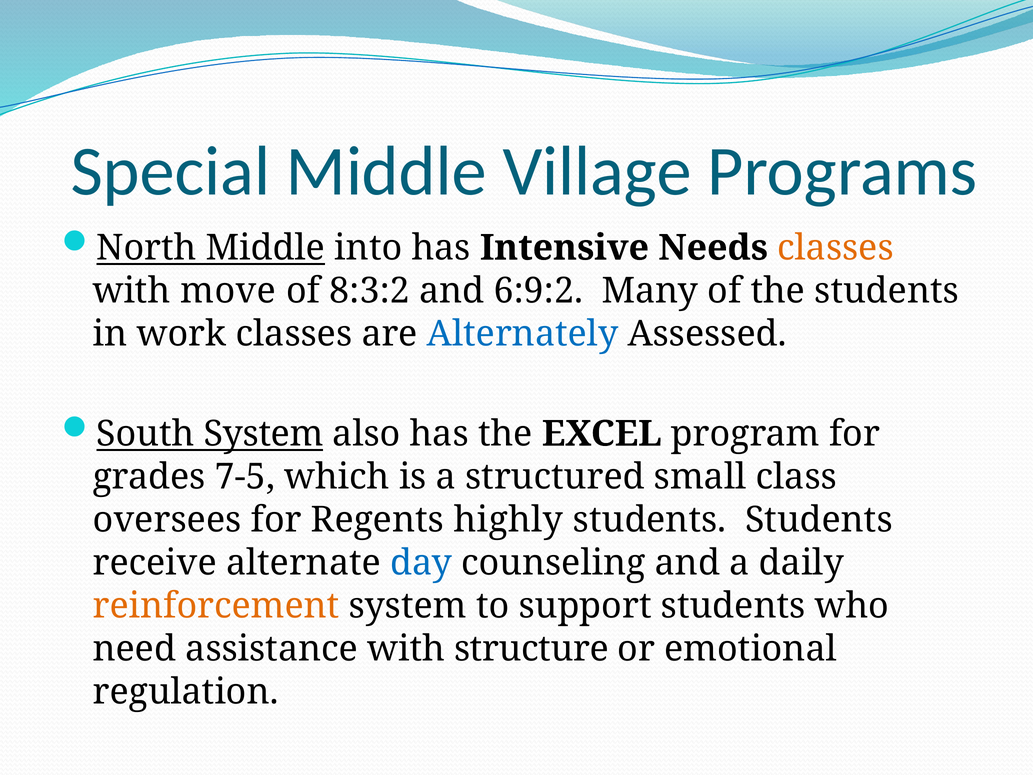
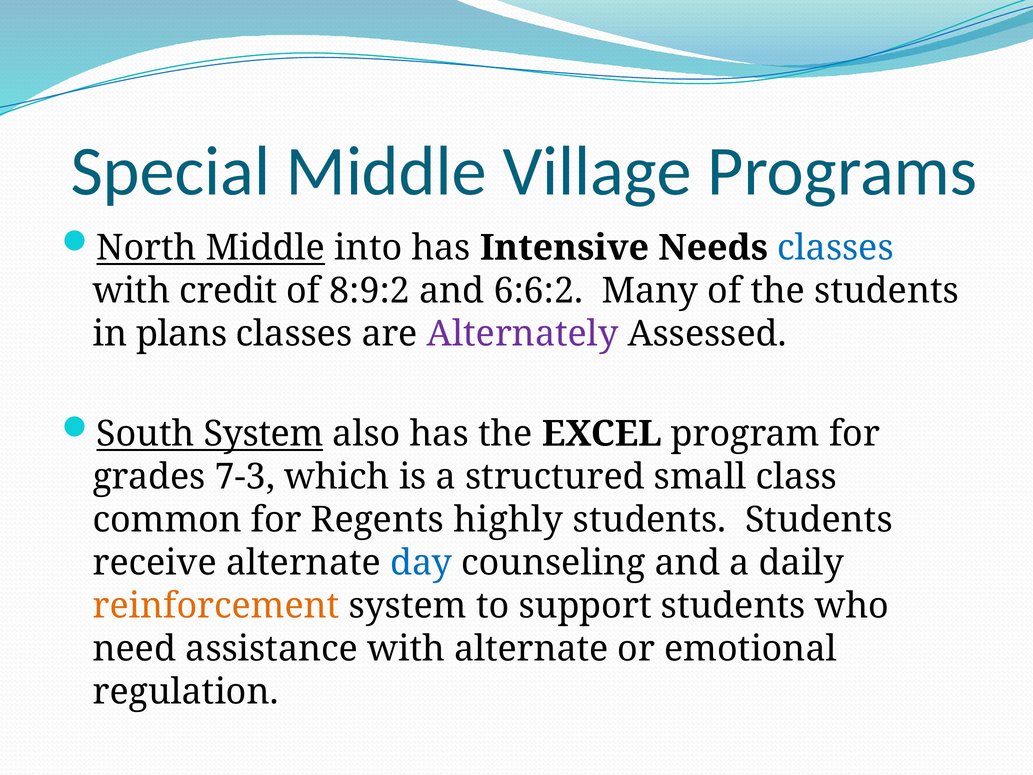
classes at (836, 248) colour: orange -> blue
move: move -> credit
8:3:2: 8:3:2 -> 8:9:2
6:9:2: 6:9:2 -> 6:6:2
work: work -> plans
Alternately colour: blue -> purple
7-5: 7-5 -> 7-3
oversees: oversees -> common
with structure: structure -> alternate
